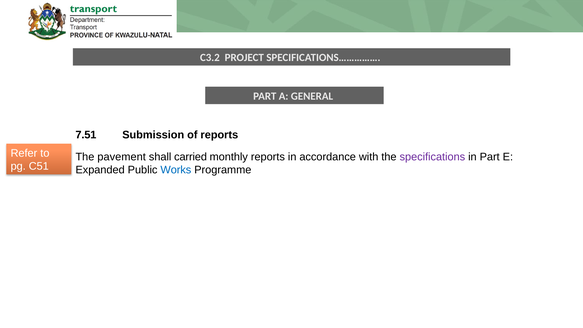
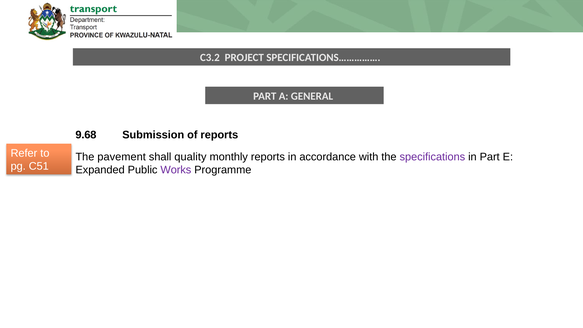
7.51: 7.51 -> 9.68
carried: carried -> quality
Works colour: blue -> purple
